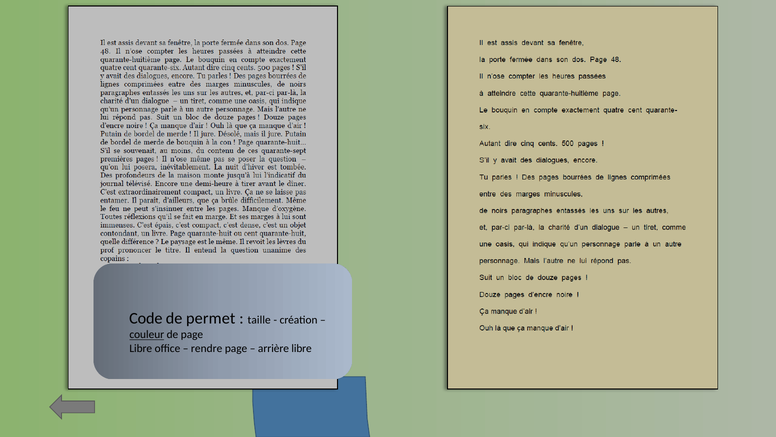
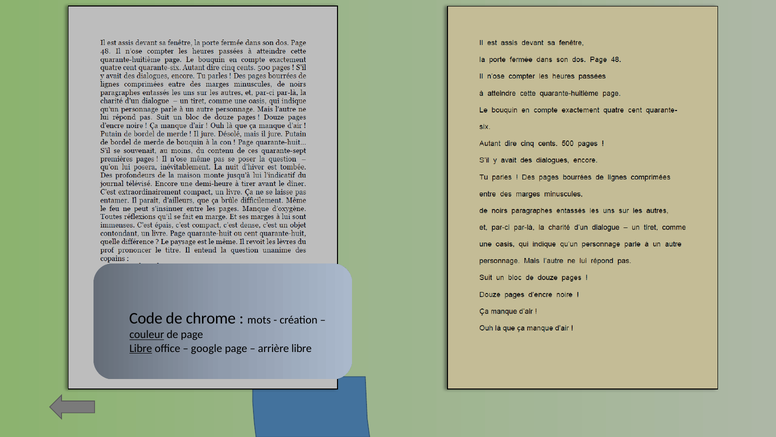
permet: permet -> chrome
taille: taille -> mots
Libre at (141, 348) underline: none -> present
rendre: rendre -> google
